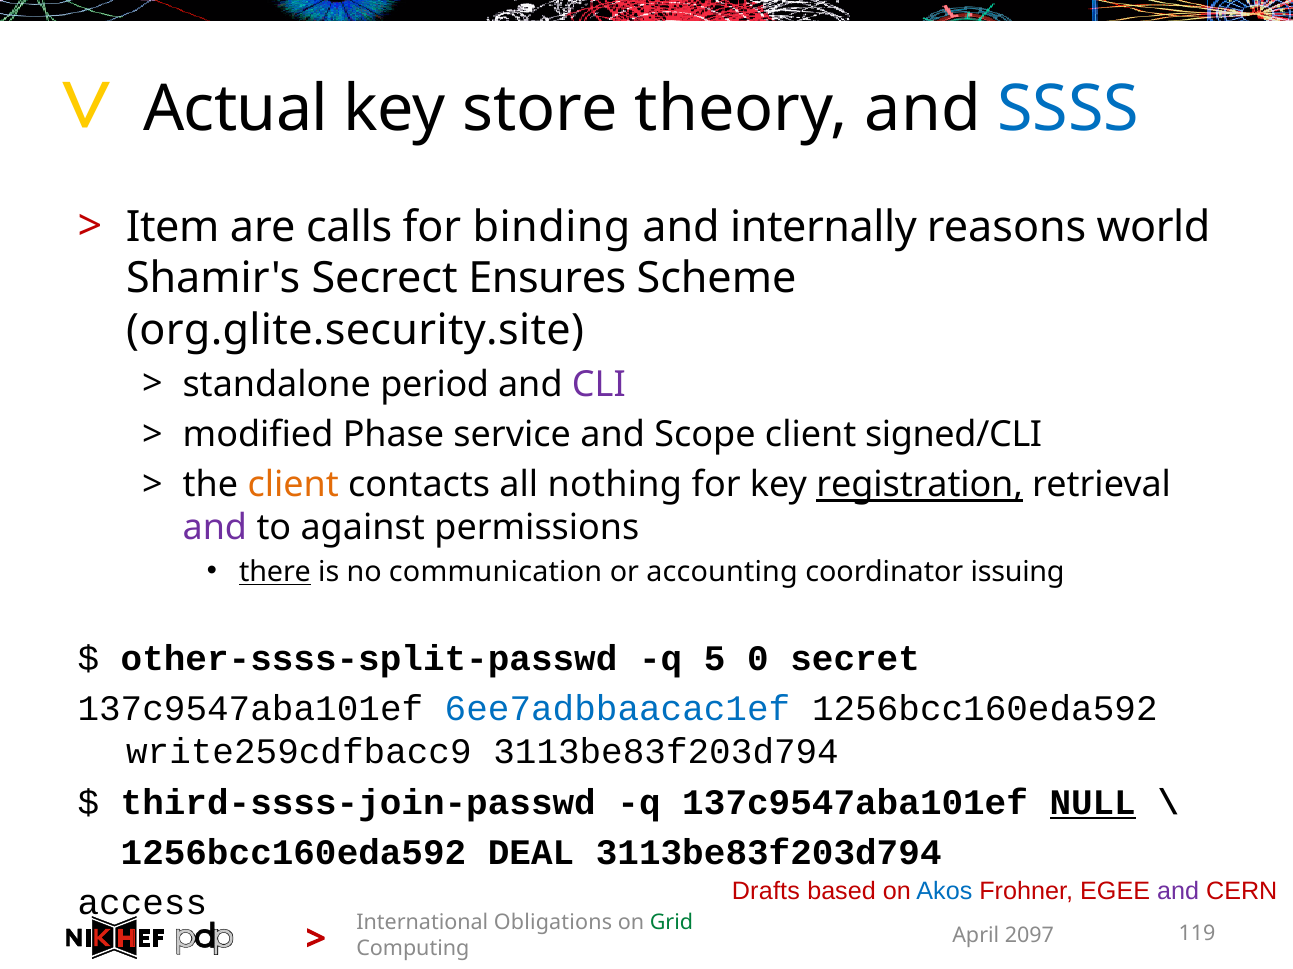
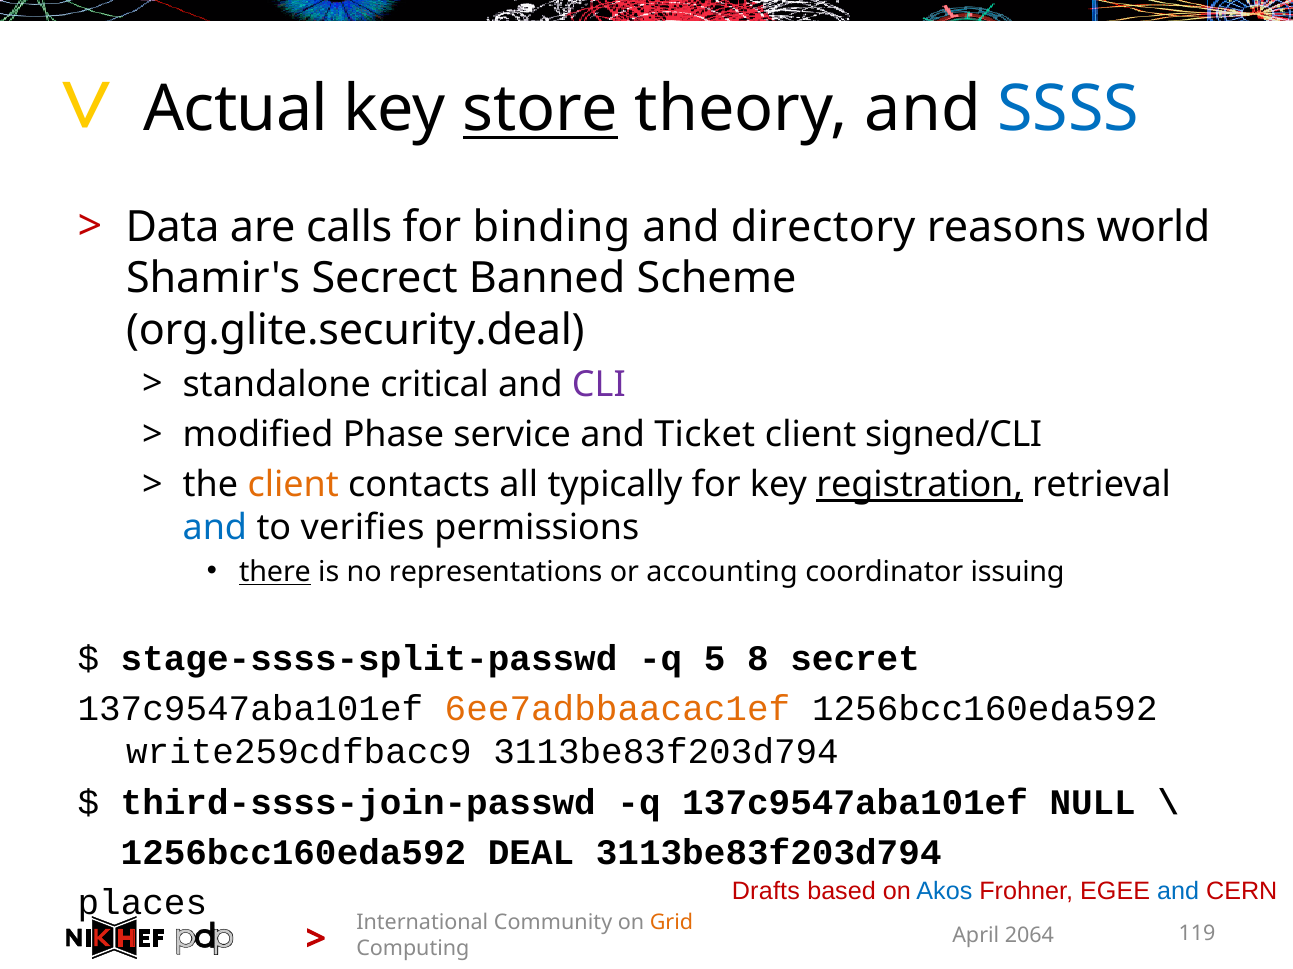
store underline: none -> present
Item: Item -> Data
internally: internally -> directory
Ensures: Ensures -> Banned
org.glite.security.site: org.glite.security.site -> org.glite.security.deal
period: period -> critical
Scope: Scope -> Ticket
nothing: nothing -> typically
and at (215, 529) colour: purple -> blue
against: against -> verifies
communication: communication -> representations
other-ssss-split-passwd: other-ssss-split-passwd -> stage-ssss-split-passwd
0: 0 -> 8
6ee7adbbaacac1ef colour: blue -> orange
NULL underline: present -> none
and at (1178, 892) colour: purple -> blue
access: access -> places
Obligations: Obligations -> Community
Grid colour: green -> orange
2097: 2097 -> 2064
